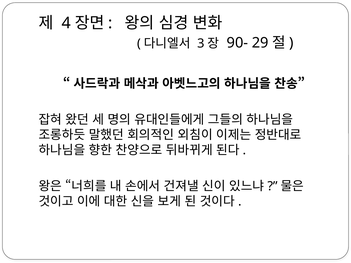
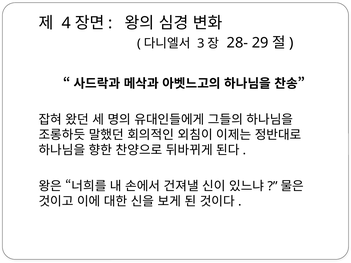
90-: 90- -> 28-
